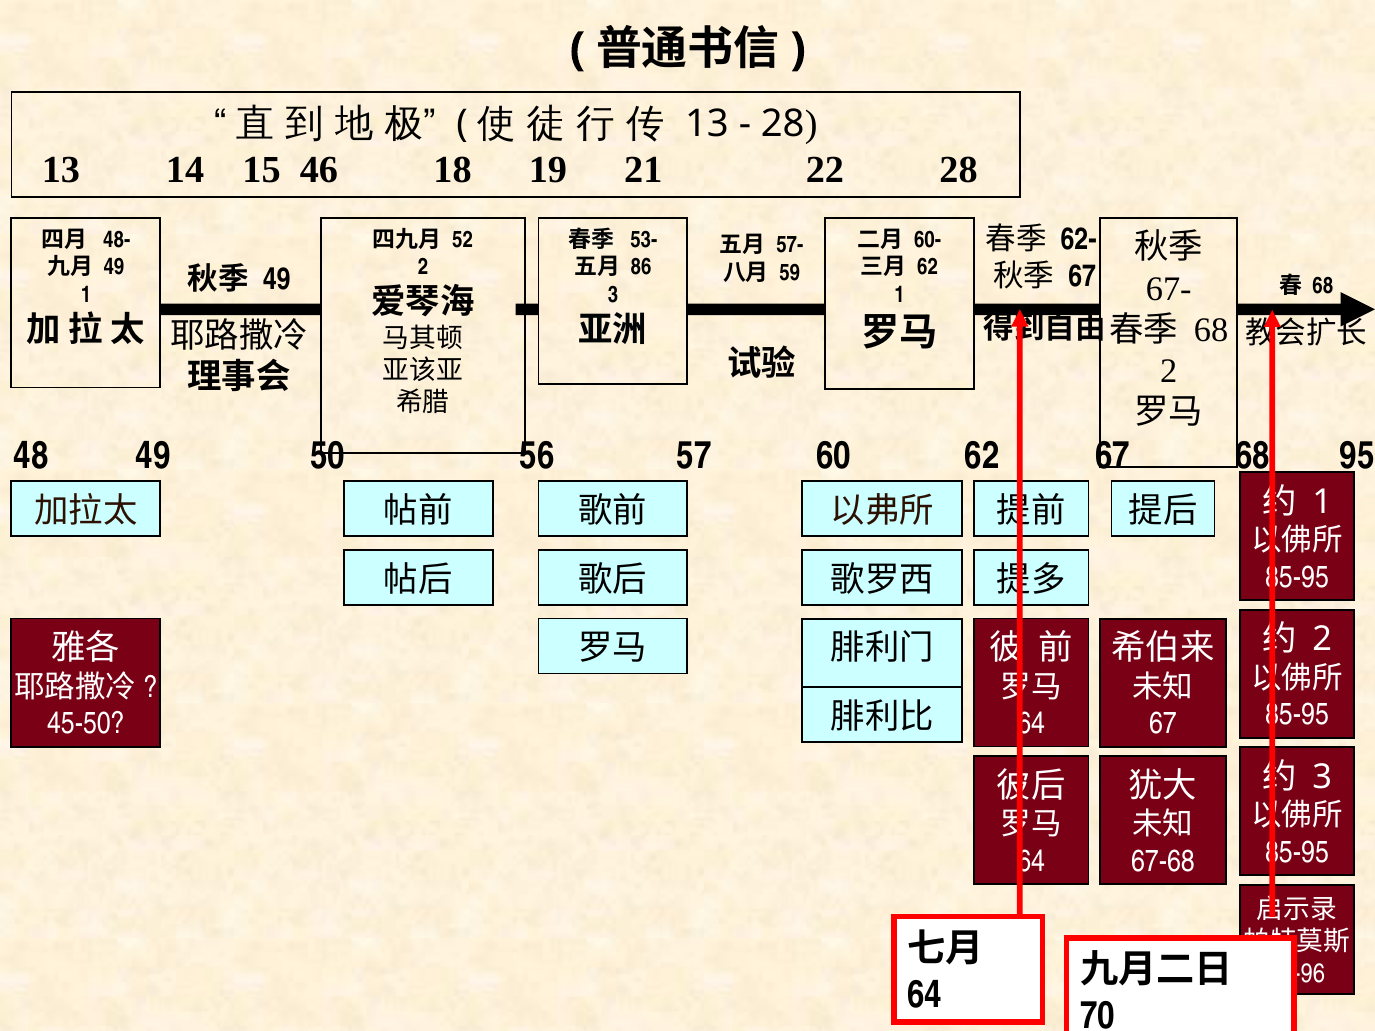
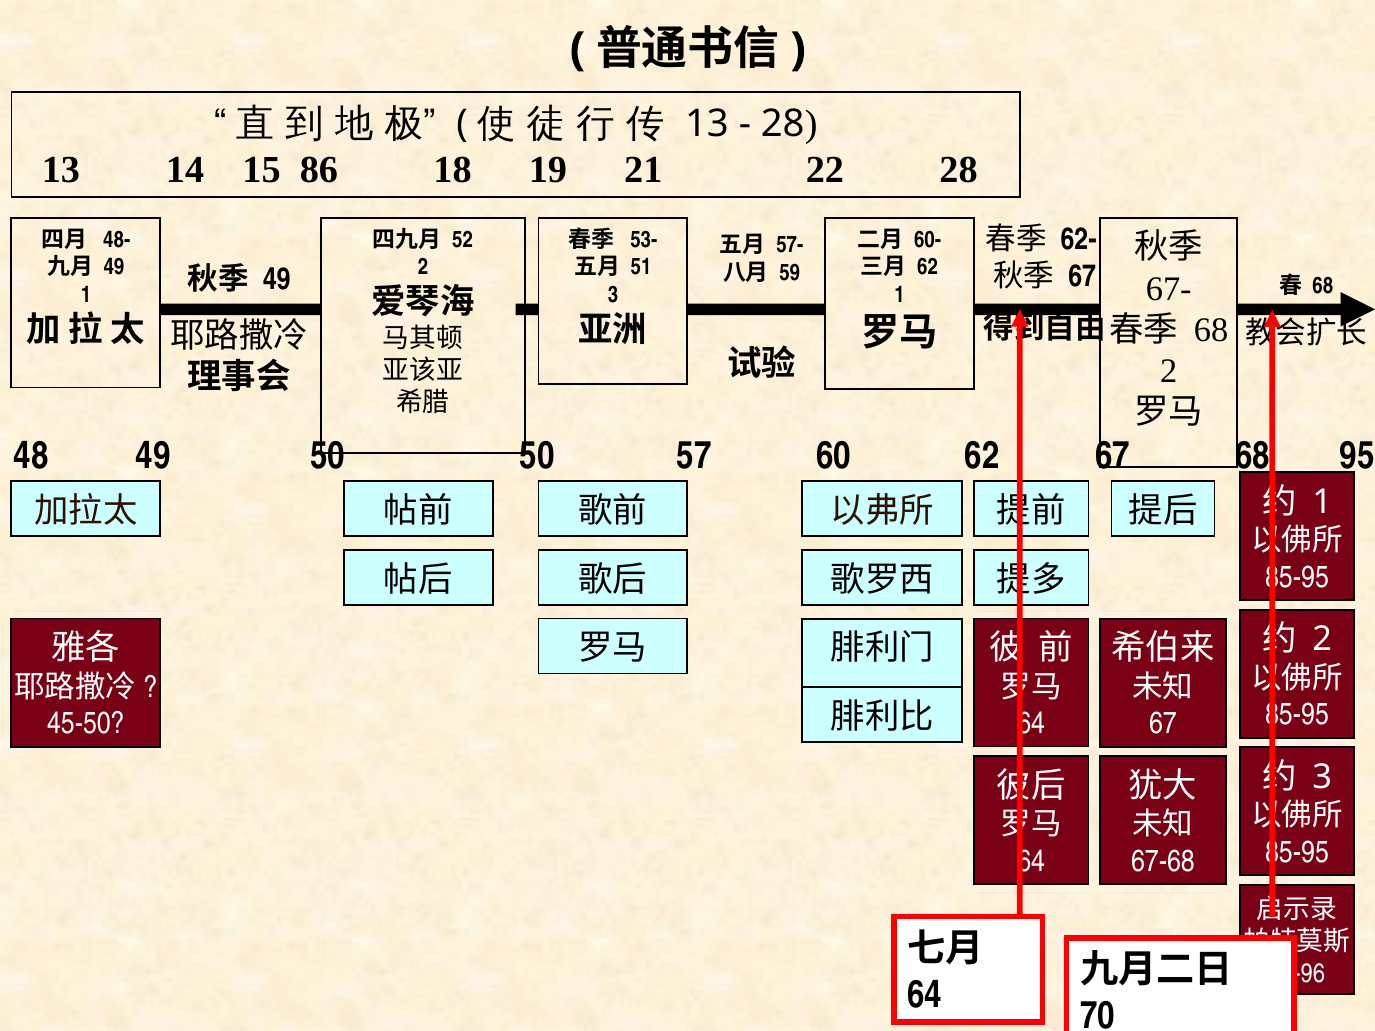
46: 46 -> 86
86: 86 -> 51
50 56: 56 -> 50
